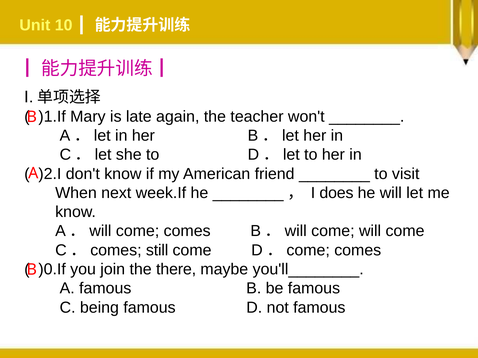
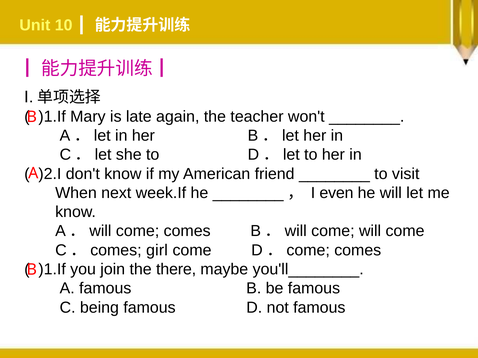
does: does -> even
still: still -> girl
)0.If at (52, 270): )0.If -> )1.If
